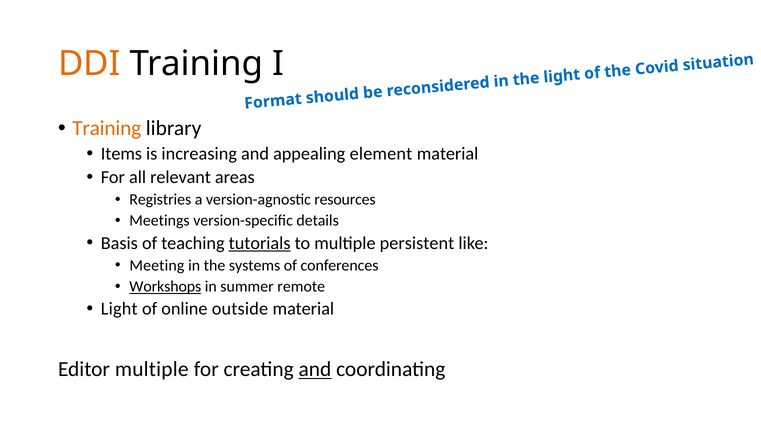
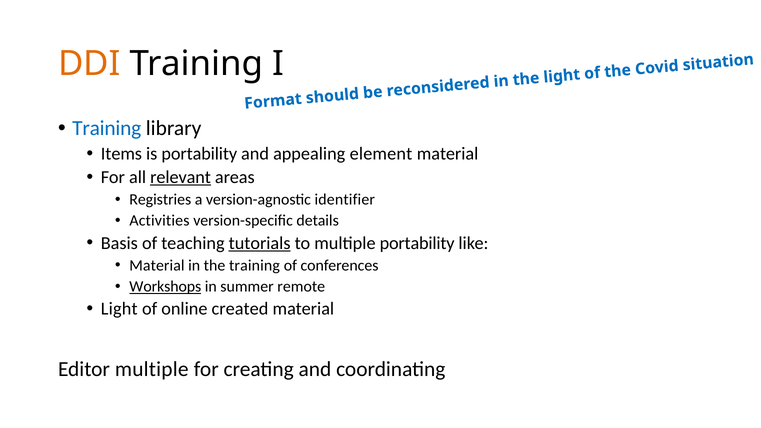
Training at (107, 128) colour: orange -> blue
is increasing: increasing -> portability
relevant underline: none -> present
resources: resources -> identifier
Meetings: Meetings -> Activities
multiple persistent: persistent -> portability
Meeting at (157, 265): Meeting -> Material
the systems: systems -> training
outside: outside -> created
and at (315, 369) underline: present -> none
